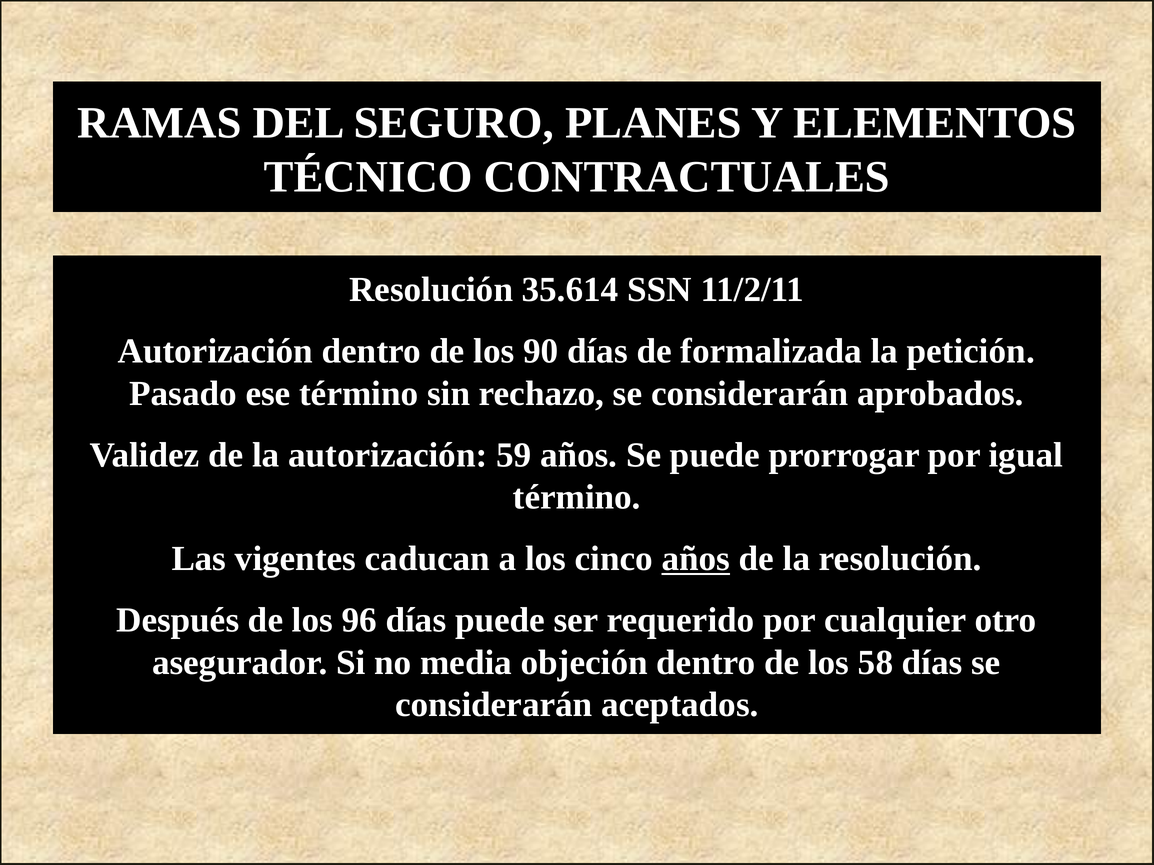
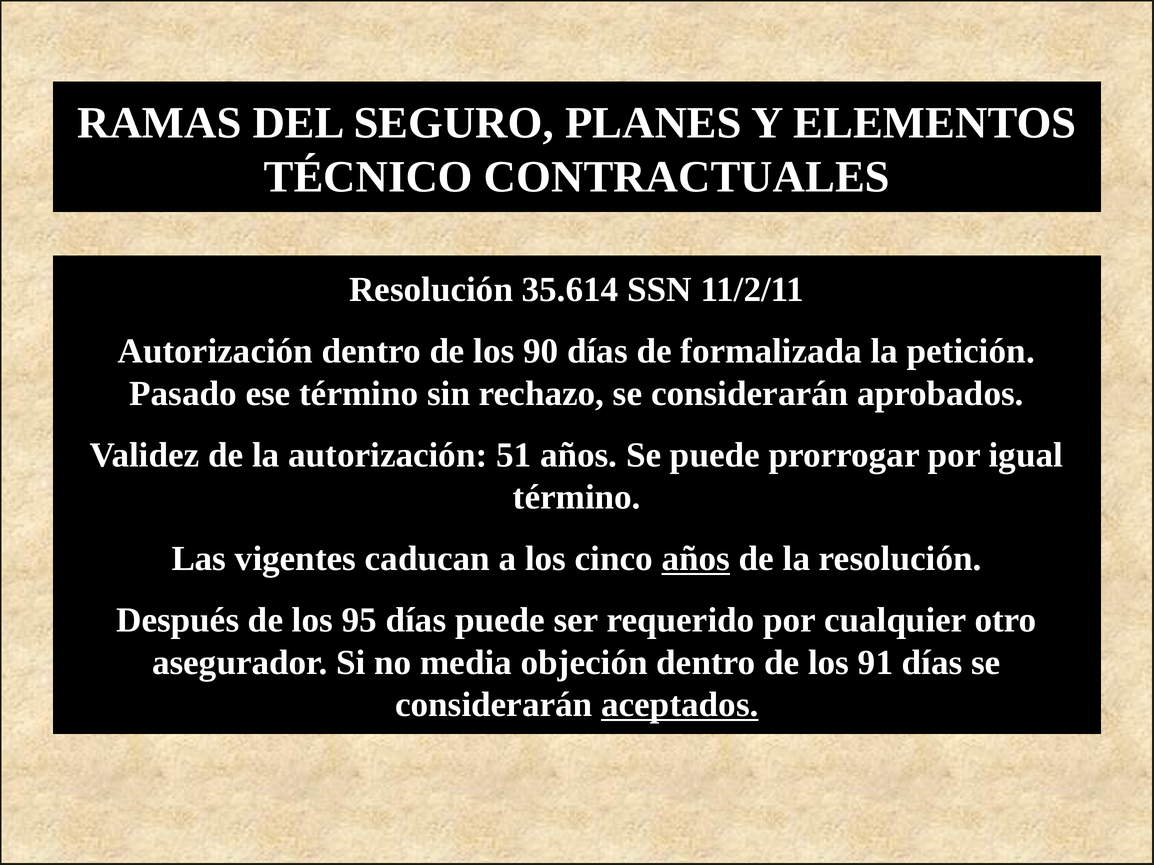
59: 59 -> 51
96: 96 -> 95
58: 58 -> 91
aceptados underline: none -> present
